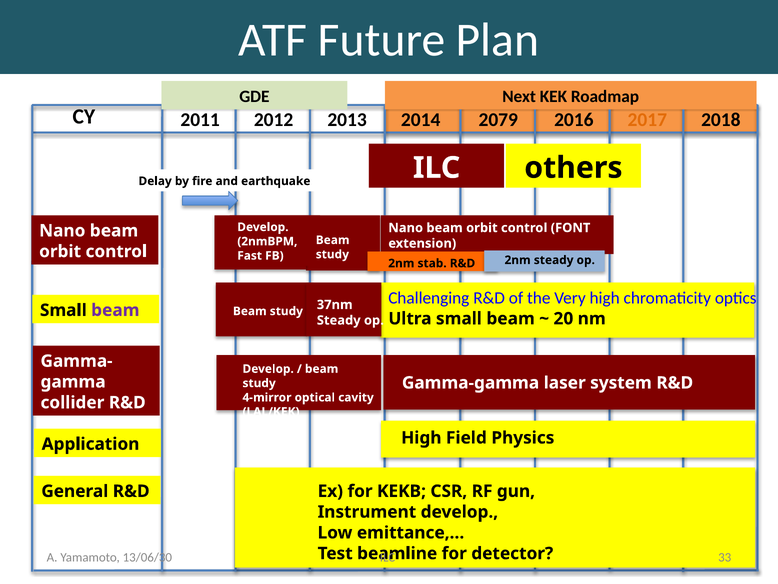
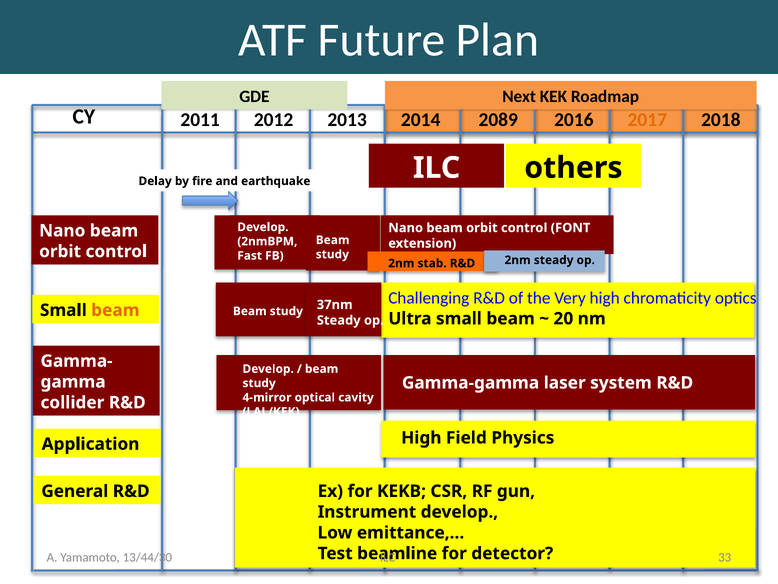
2079: 2079 -> 2089
beam at (115, 310) colour: purple -> orange
13/06/30: 13/06/30 -> 13/44/30
